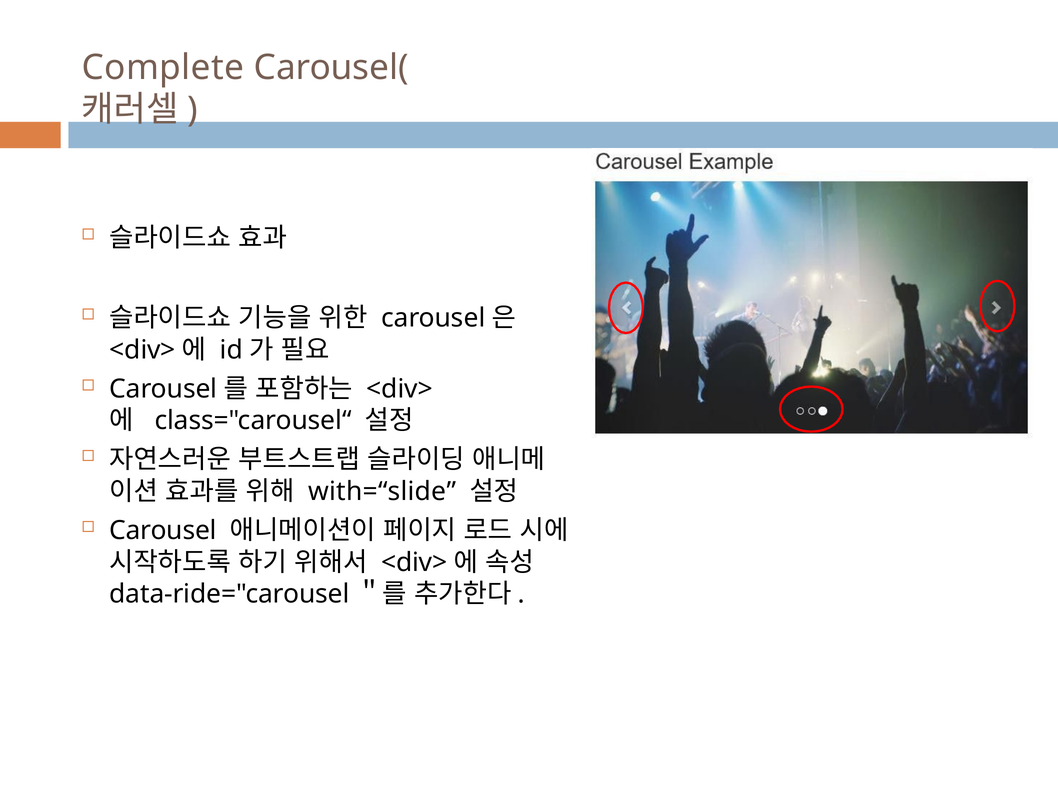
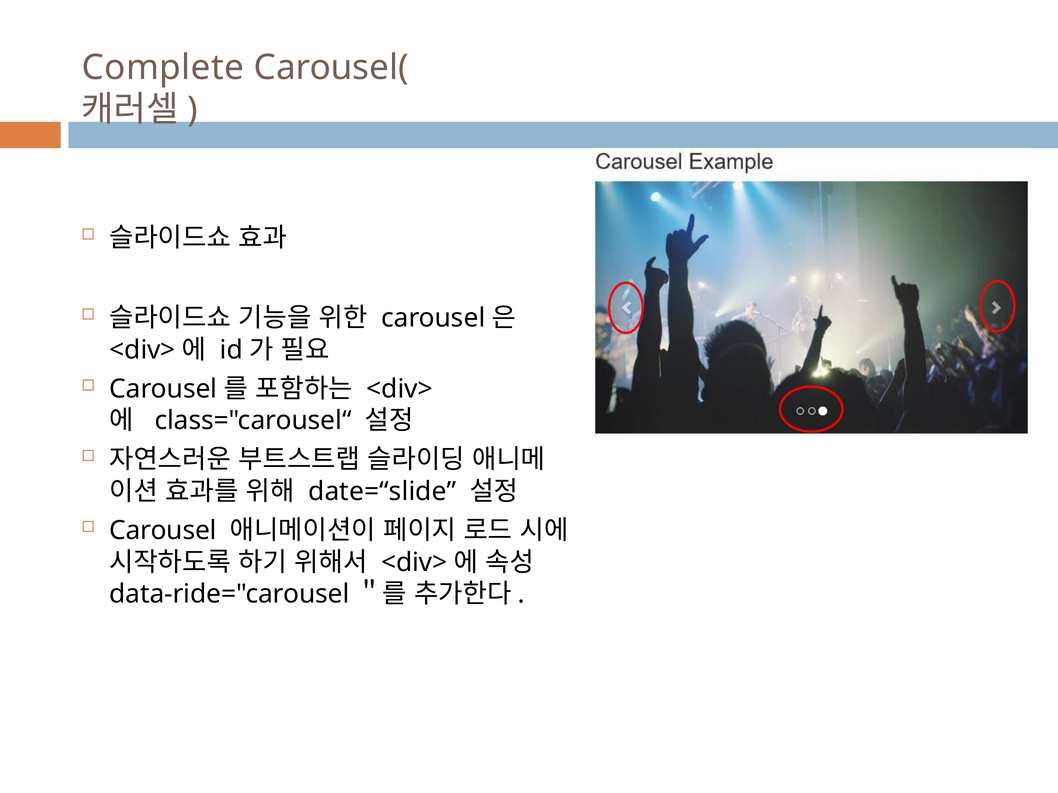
with=“slide: with=“slide -> date=“slide
